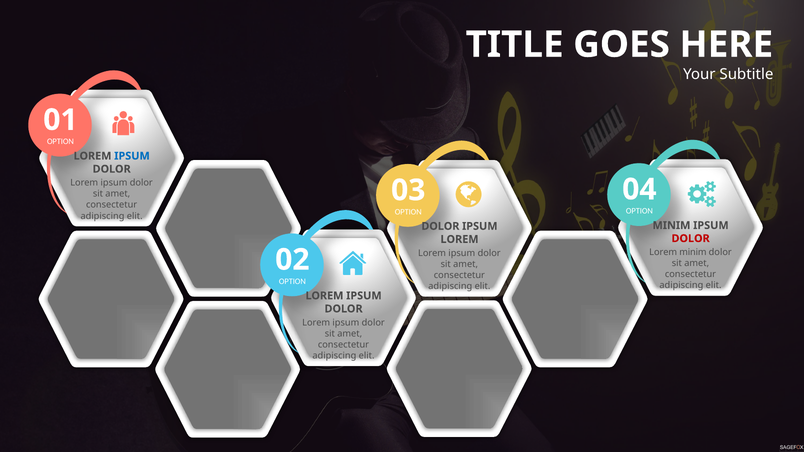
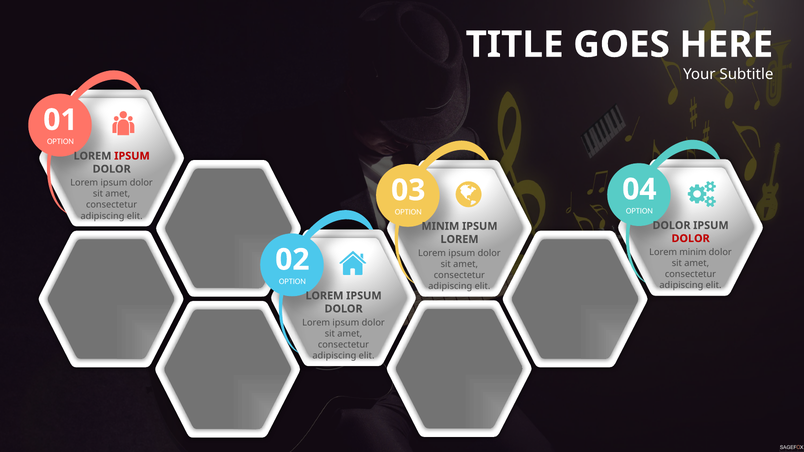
IPSUM at (132, 156) colour: blue -> red
MINIM at (671, 226): MINIM -> DOLOR
DOLOR at (440, 226): DOLOR -> MINIM
